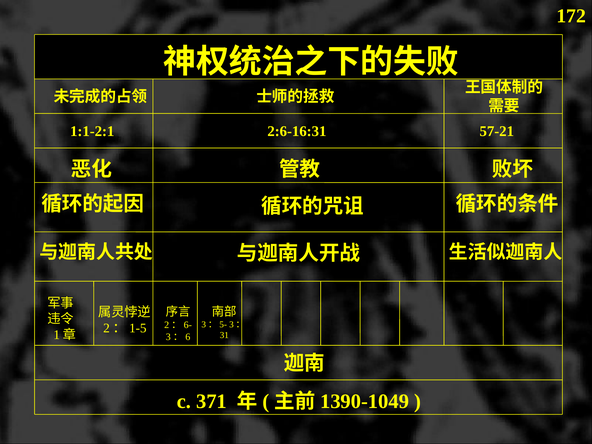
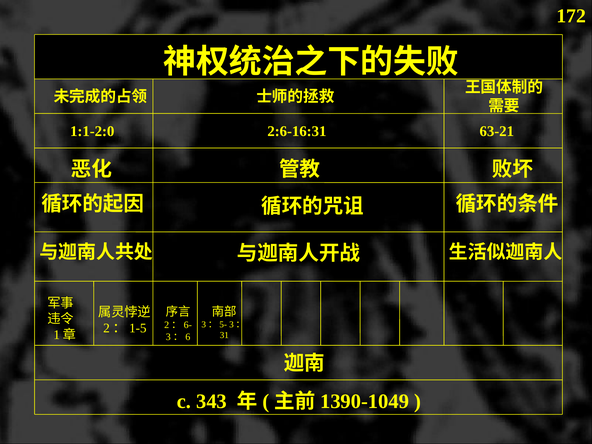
1:1-2:1: 1:1-2:1 -> 1:1-2:0
57-21: 57-21 -> 63-21
371: 371 -> 343
